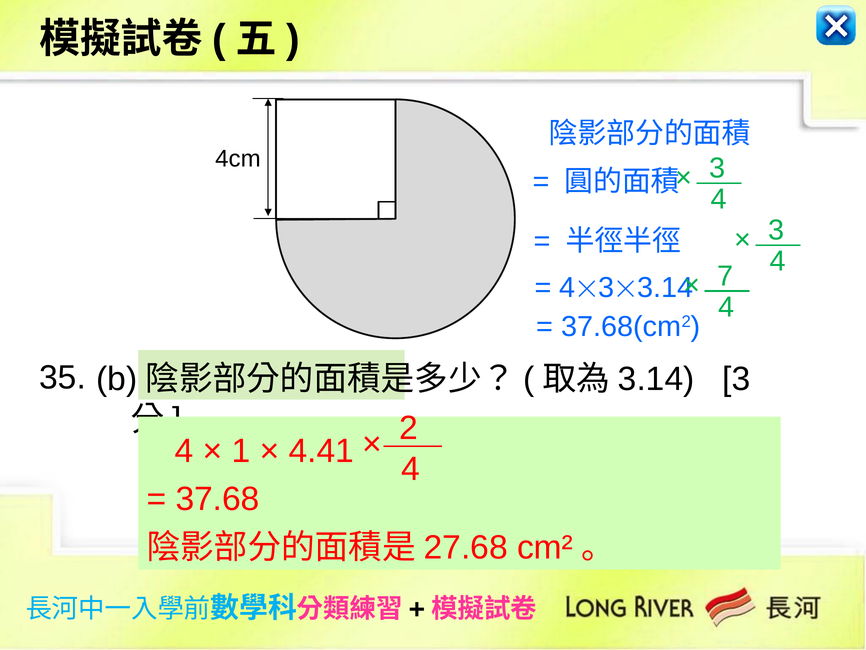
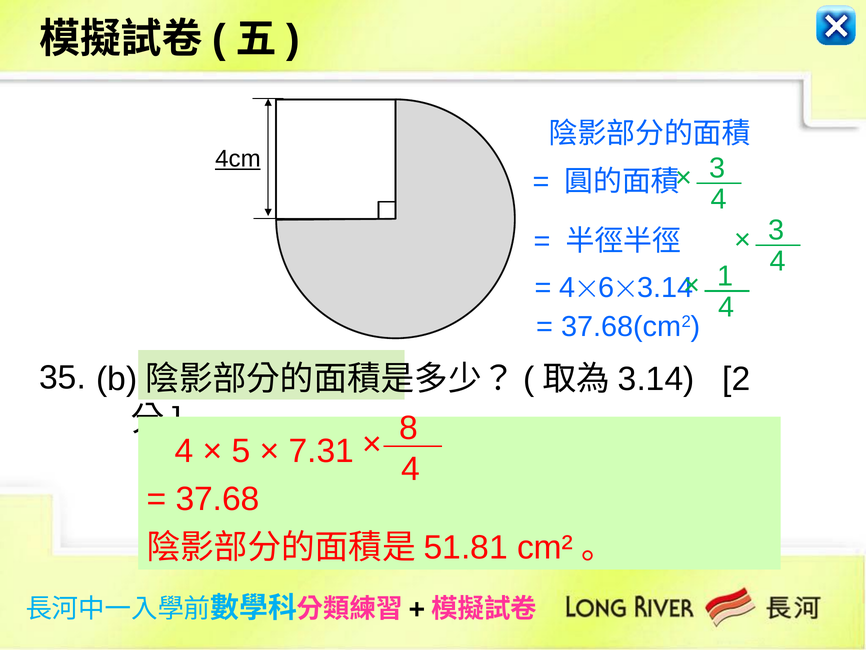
4cm underline: none -> present
7: 7 -> 1
3 at (606, 288): 3 -> 6
3.14 3: 3 -> 2
2: 2 -> 8
1: 1 -> 5
4.41: 4.41 -> 7.31
27.68: 27.68 -> 51.81
